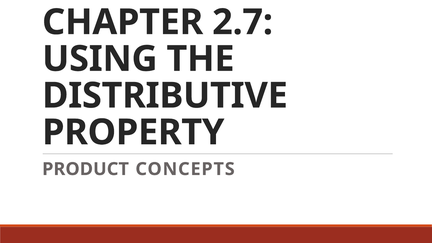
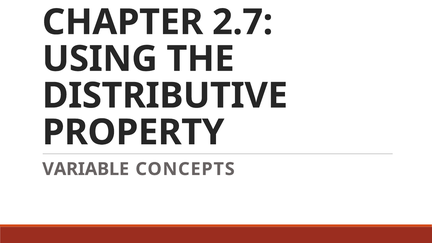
PRODUCT: PRODUCT -> VARIABLE
